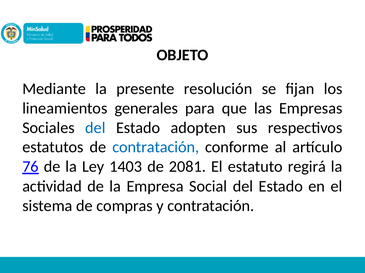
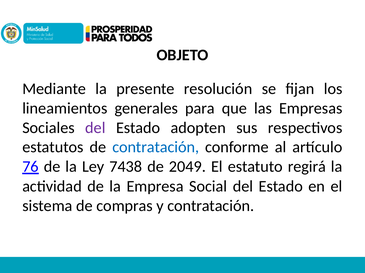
del at (95, 128) colour: blue -> purple
1403: 1403 -> 7438
2081: 2081 -> 2049
